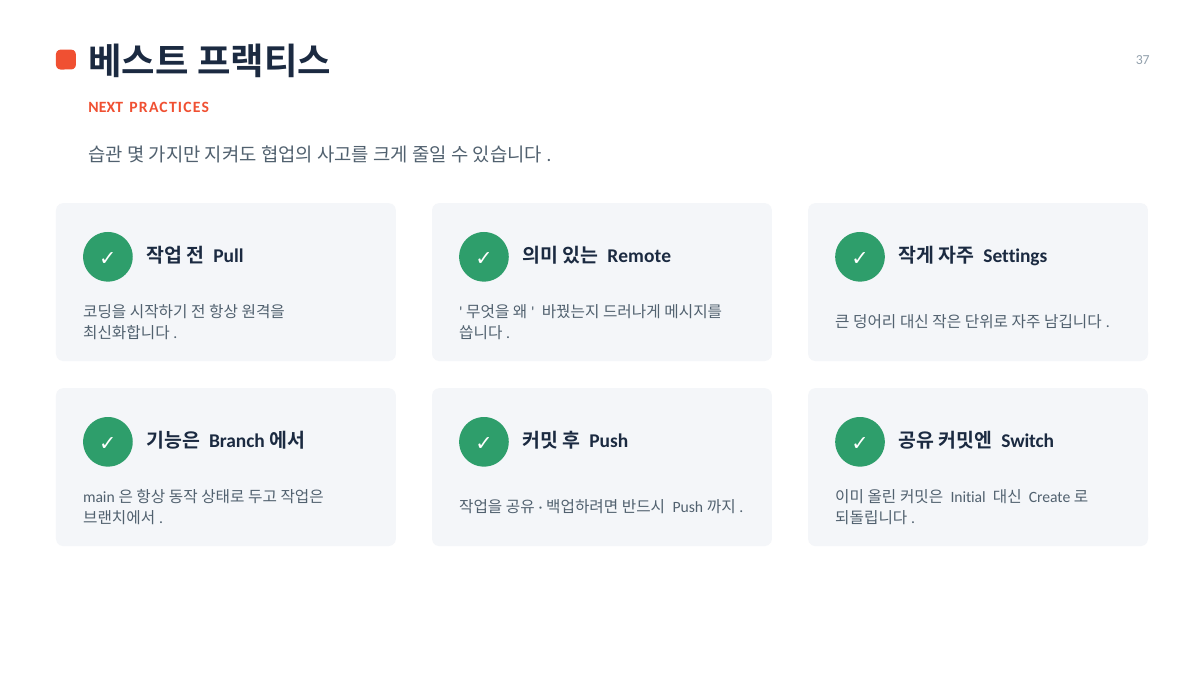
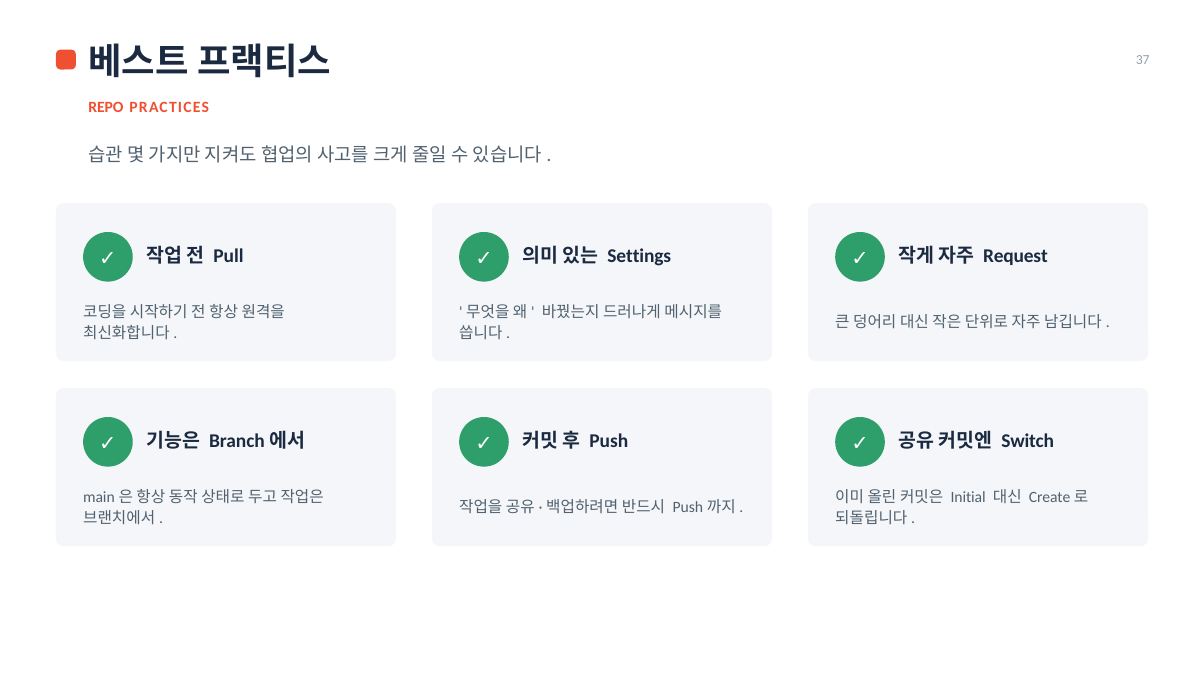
NEXT: NEXT -> REPO
Remote: Remote -> Settings
Settings: Settings -> Request
